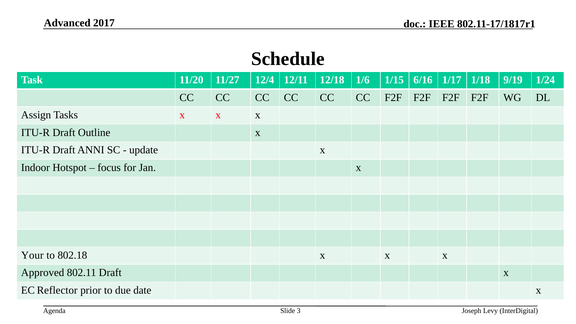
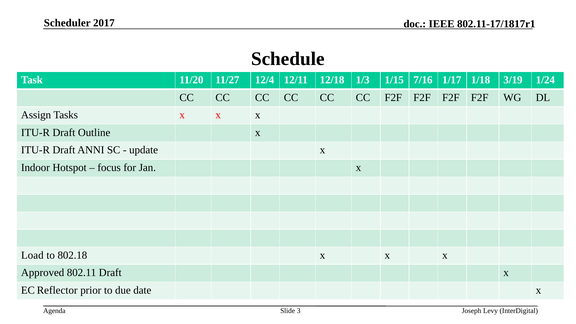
Advanced: Advanced -> Scheduler
1/6: 1/6 -> 1/3
6/16: 6/16 -> 7/16
9/19: 9/19 -> 3/19
Your: Your -> Load
